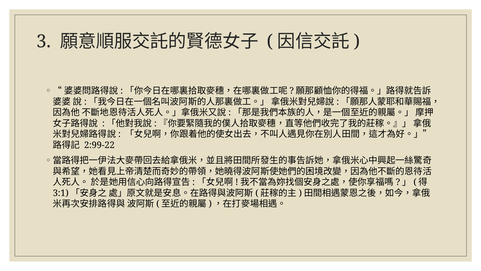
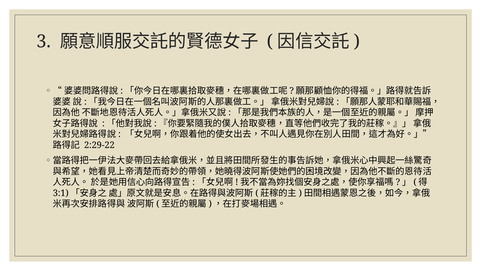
2:99-22: 2:99-22 -> 2:29-22
